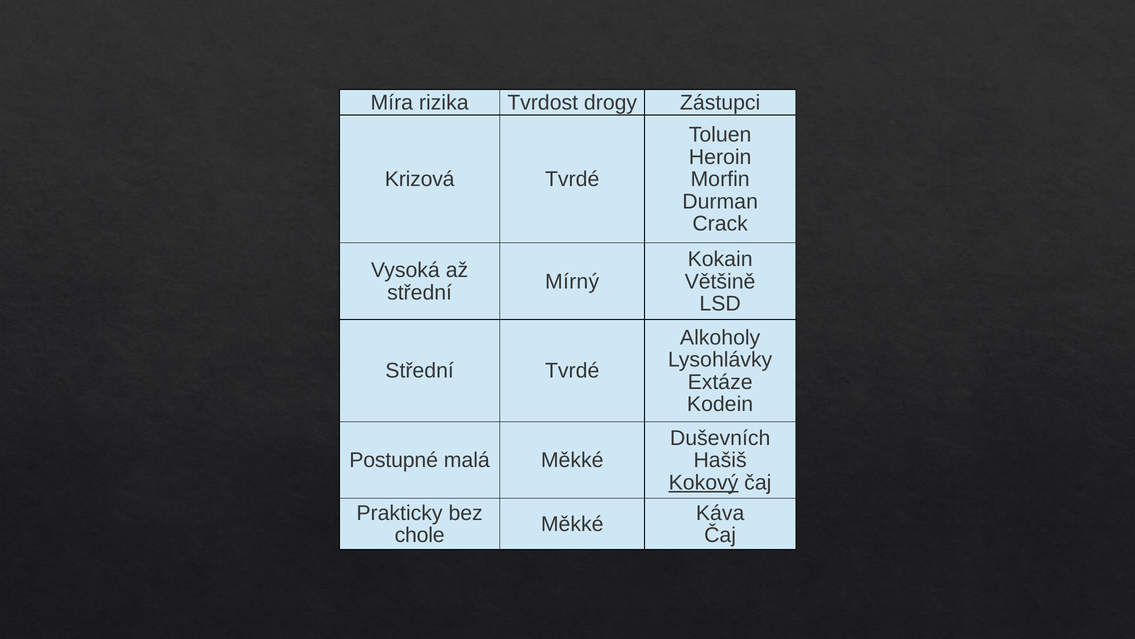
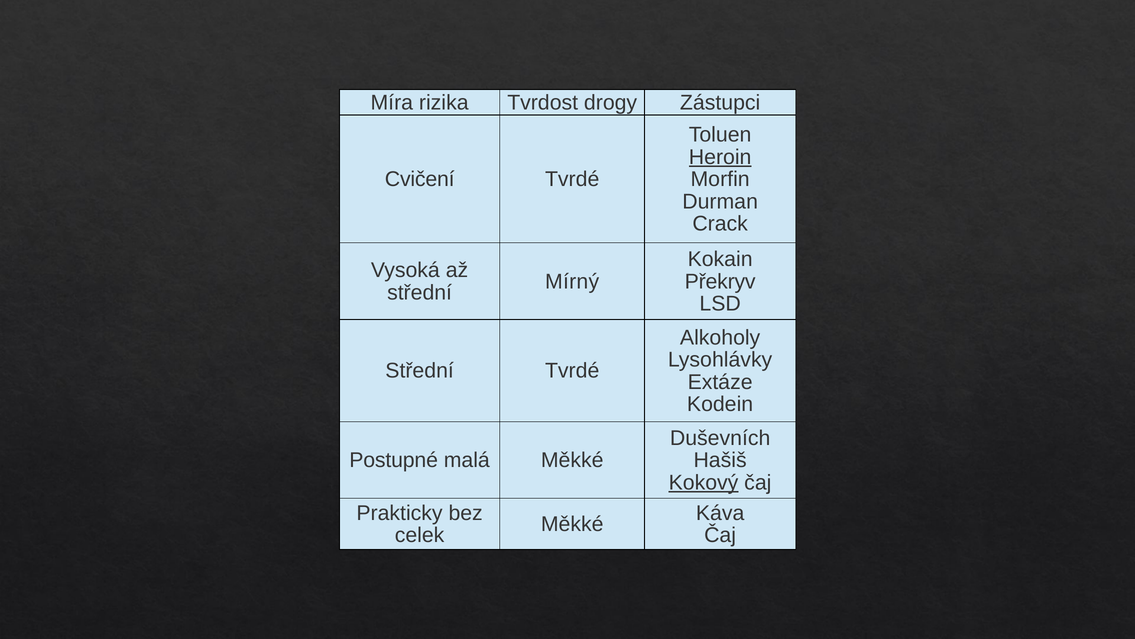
Heroin underline: none -> present
Krizová: Krizová -> Cvičení
Většině: Většině -> Překryv
chole: chole -> celek
